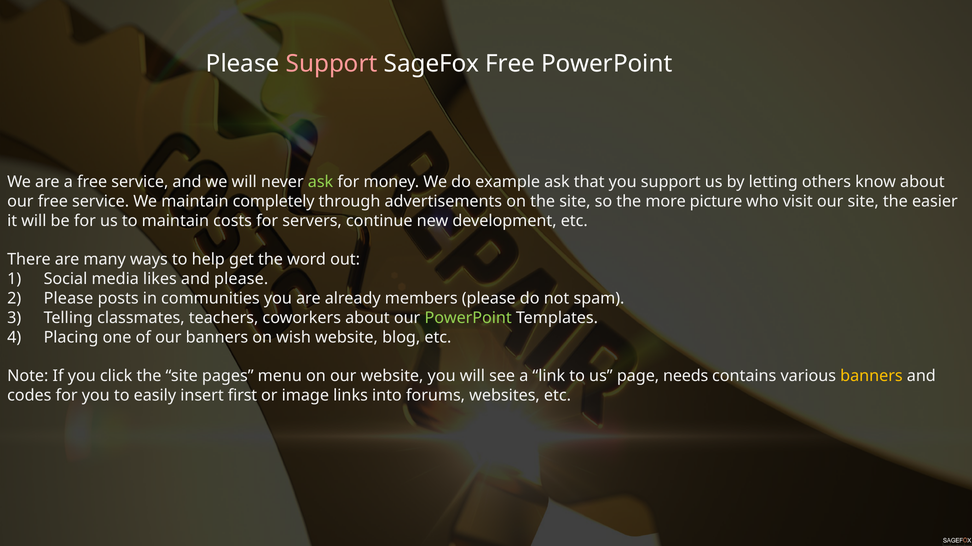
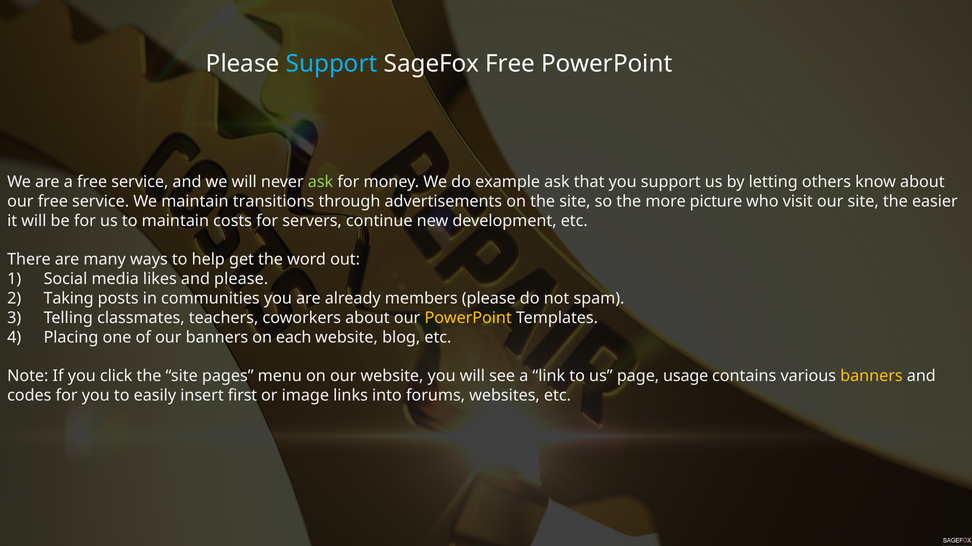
Support at (332, 64) colour: pink -> light blue
completely: completely -> transitions
Please at (68, 299): Please -> Taking
PowerPoint at (468, 318) colour: light green -> yellow
wish: wish -> each
needs: needs -> usage
